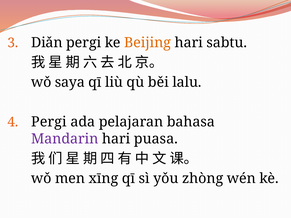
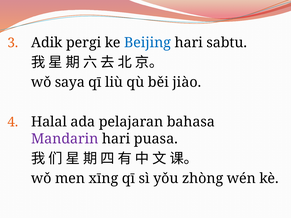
Diǎn: Diǎn -> Adik
Beijing colour: orange -> blue
lalu: lalu -> jiào
Pergi at (49, 122): Pergi -> Halal
